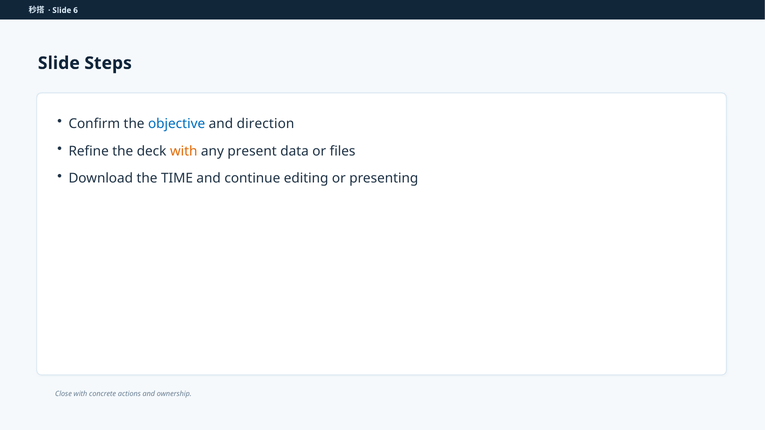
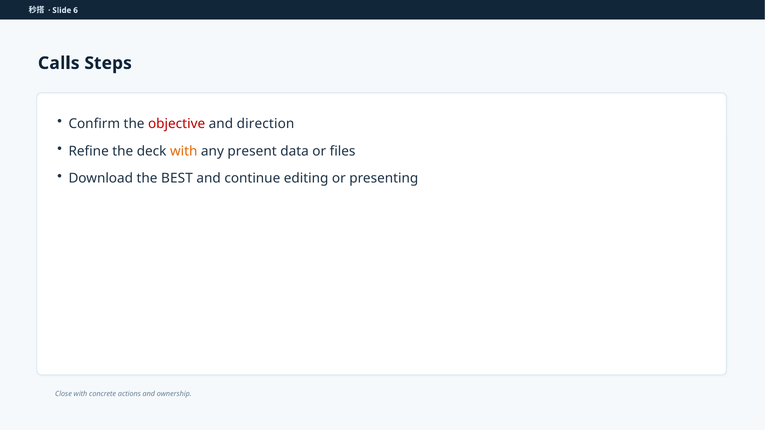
Slide at (59, 63): Slide -> Calls
objective colour: blue -> red
TIME: TIME -> BEST
